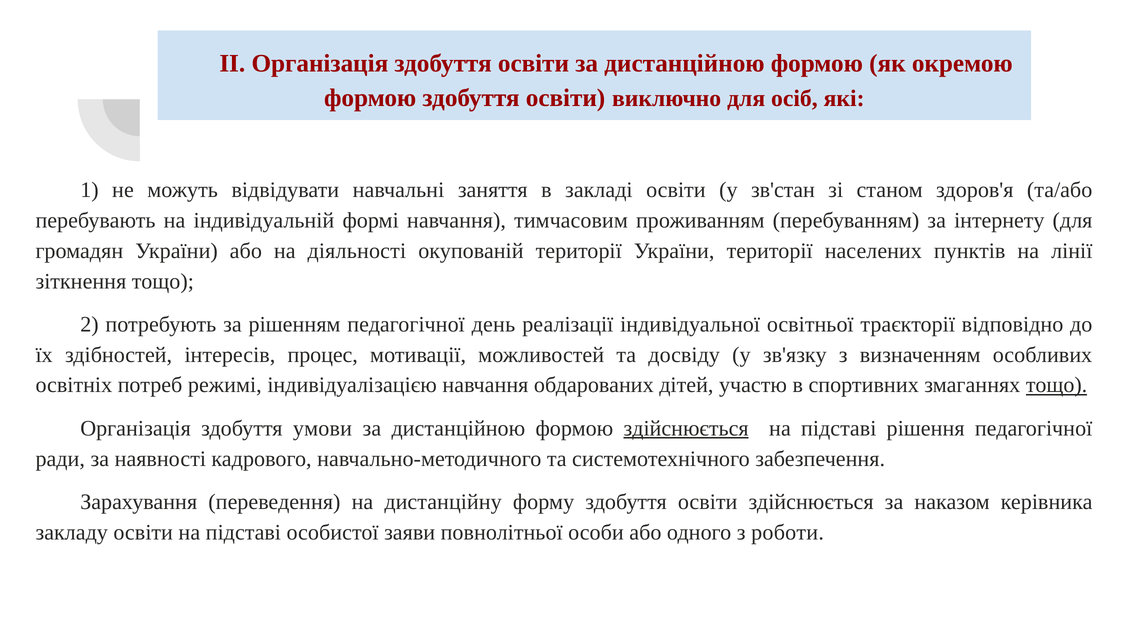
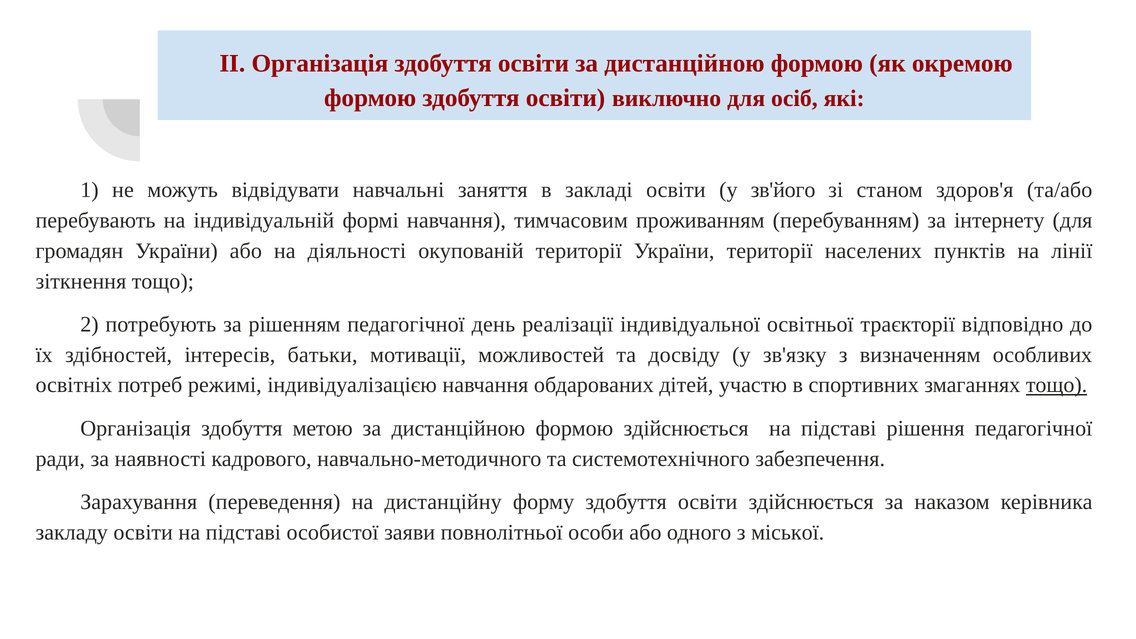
зв'стан: зв'стан -> зв'його
процес: процес -> батьки
умови: умови -> метою
здійснюється at (686, 428) underline: present -> none
роботи: роботи -> міської
